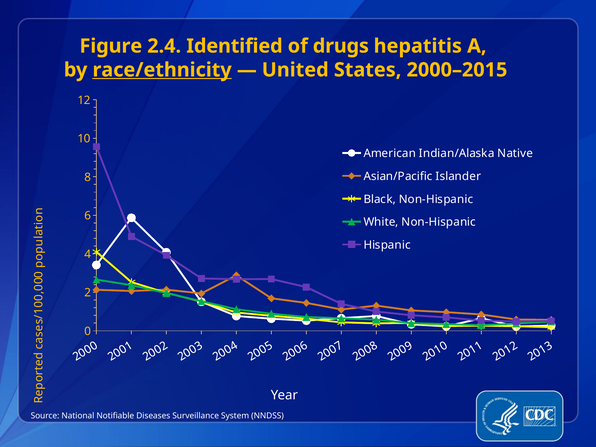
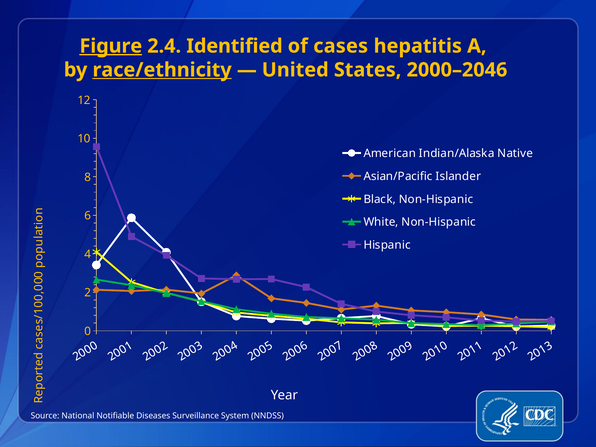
Figure underline: none -> present
drugs: drugs -> cases
2000–2015: 2000–2015 -> 2000–2046
